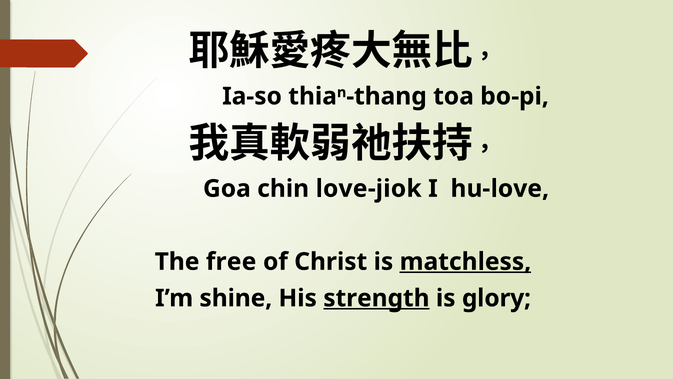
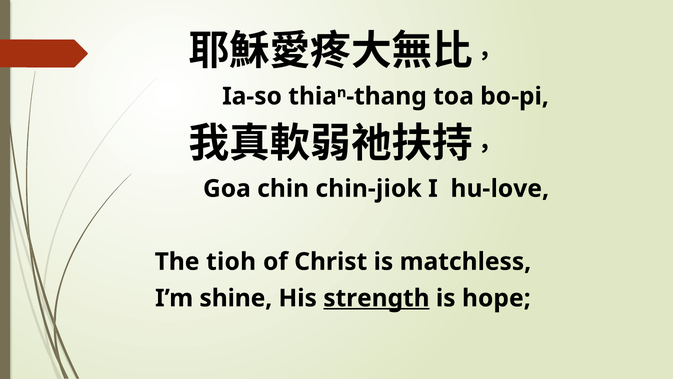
love-jiok: love-jiok -> chin-jiok
free: free -> tioh
matchless underline: present -> none
glory: glory -> hope
